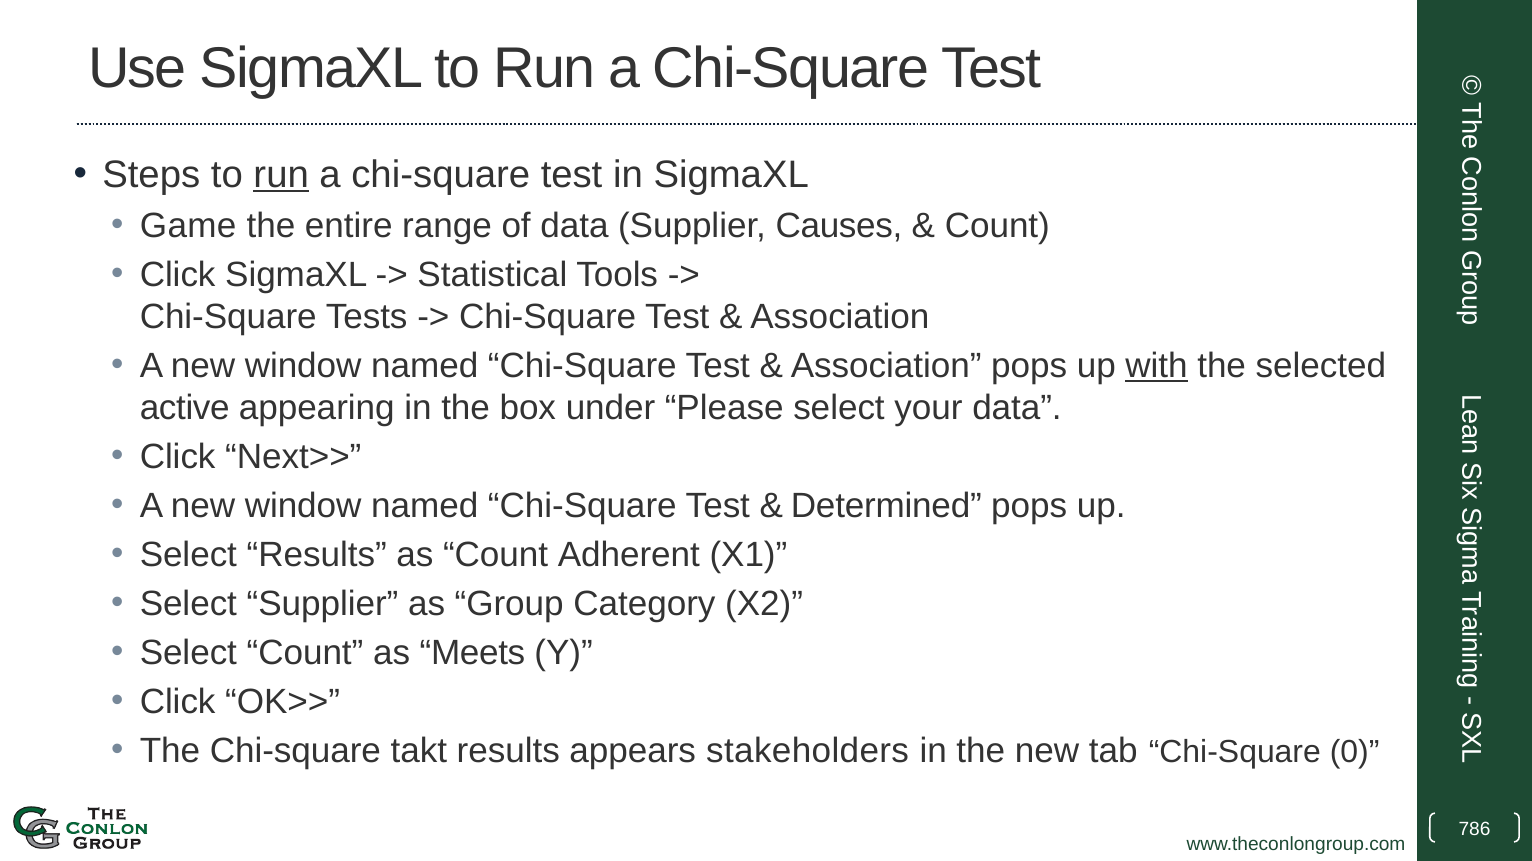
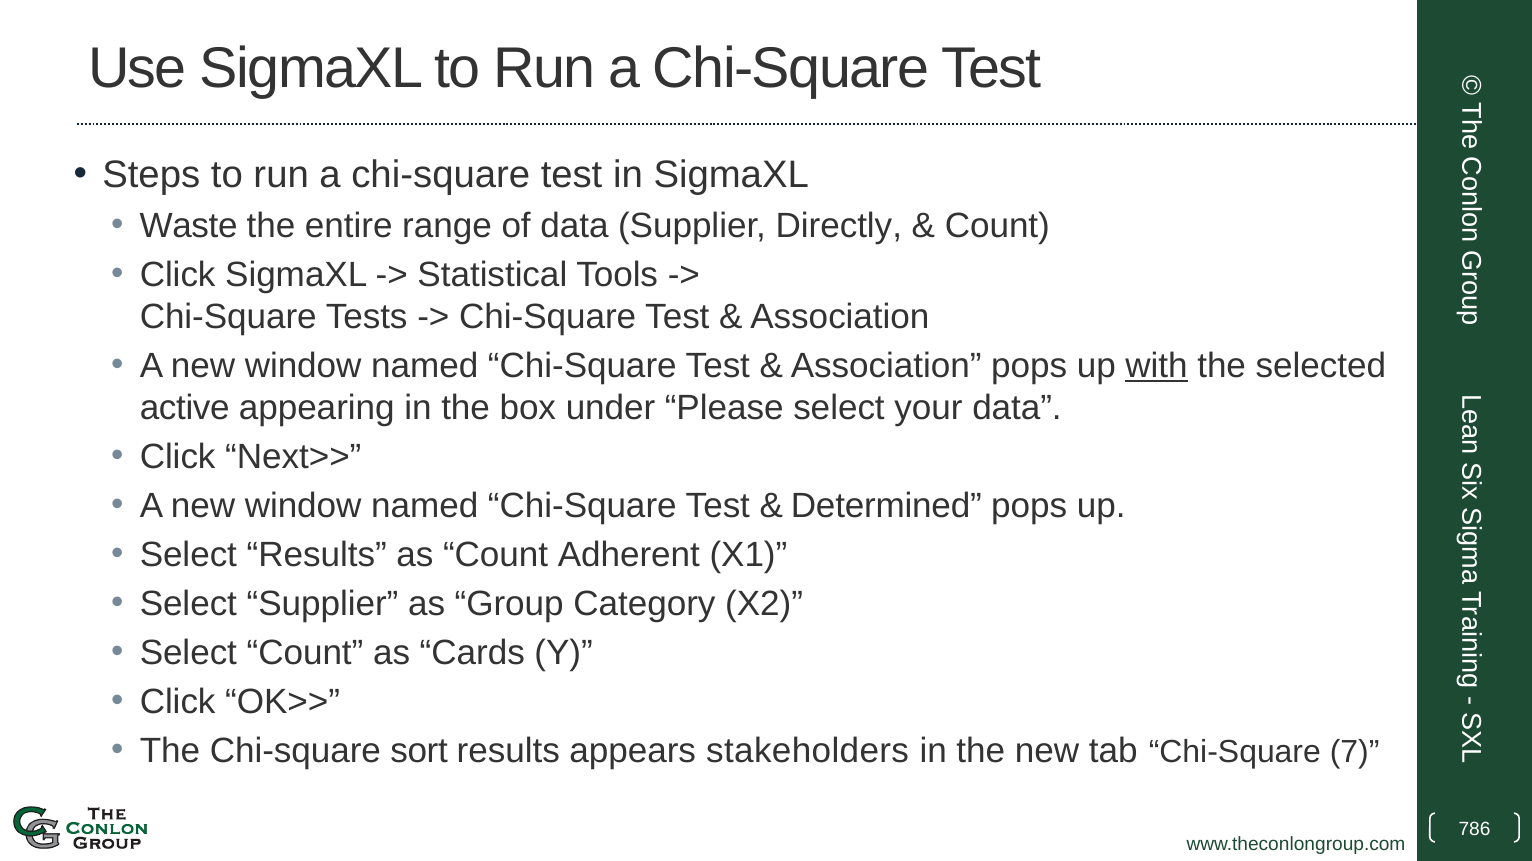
run at (281, 175) underline: present -> none
Game: Game -> Waste
Causes: Causes -> Directly
Meets: Meets -> Cards
takt: takt -> sort
0: 0 -> 7
